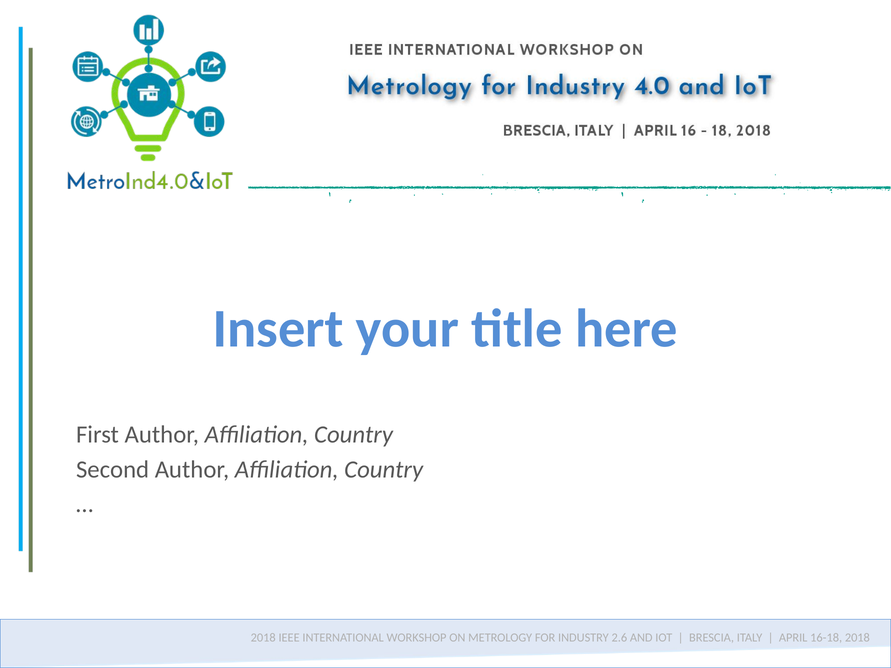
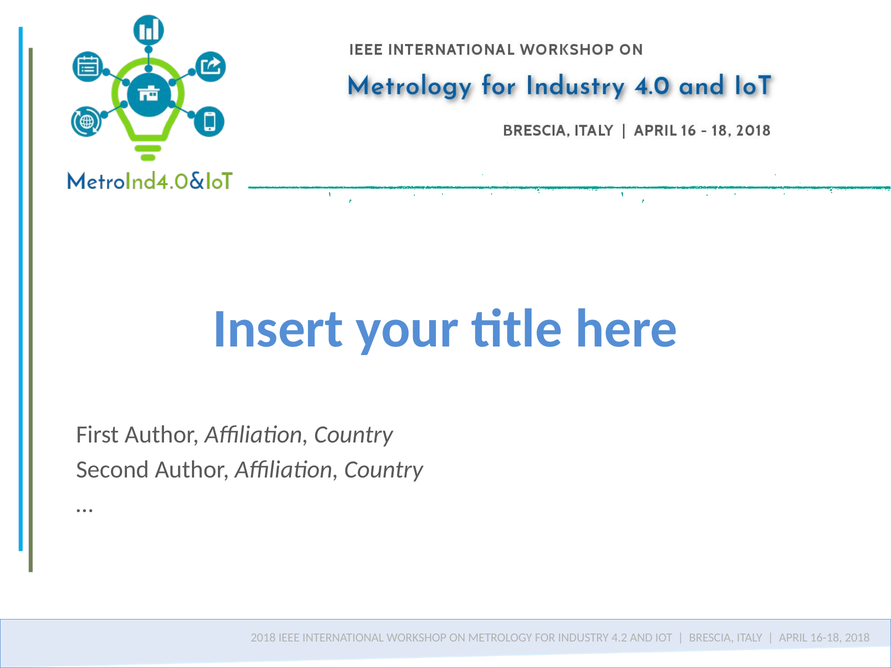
2.6: 2.6 -> 4.2
